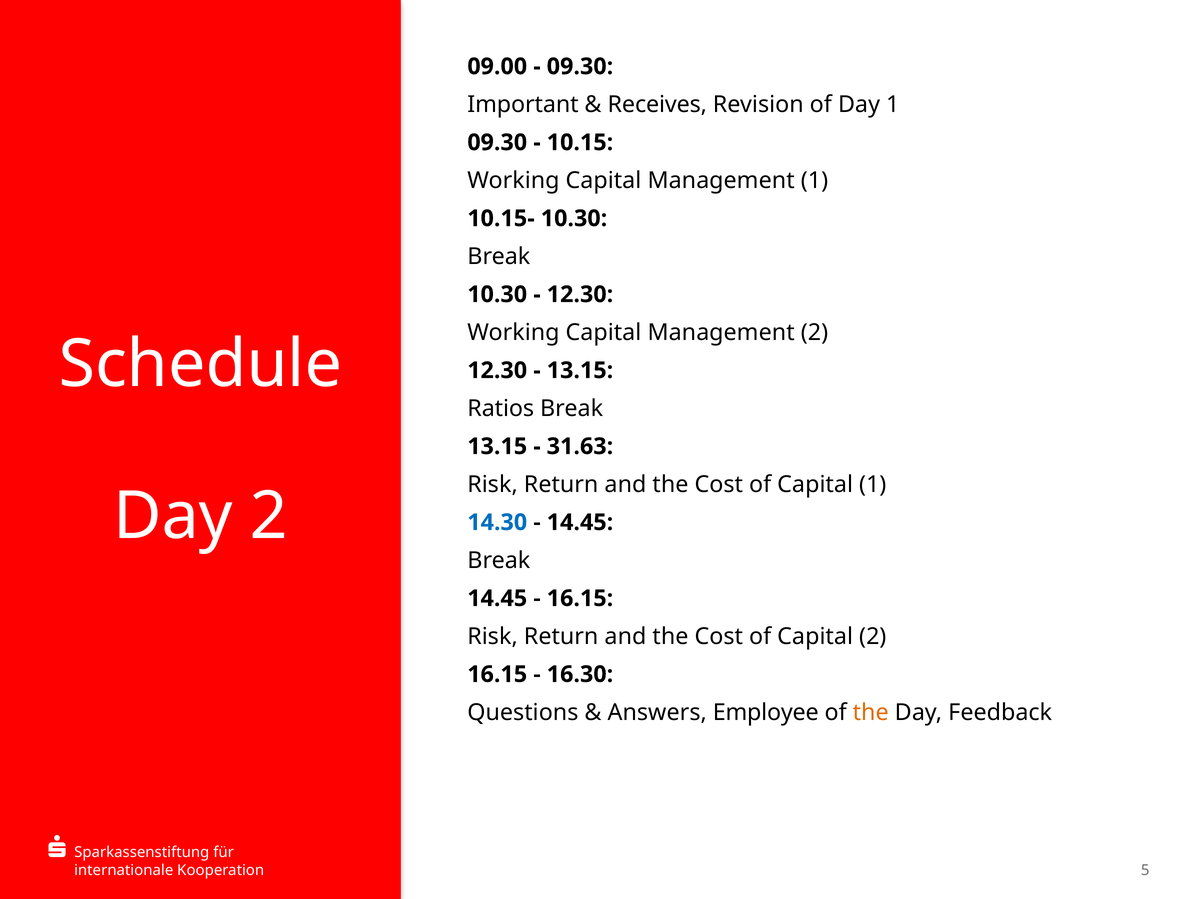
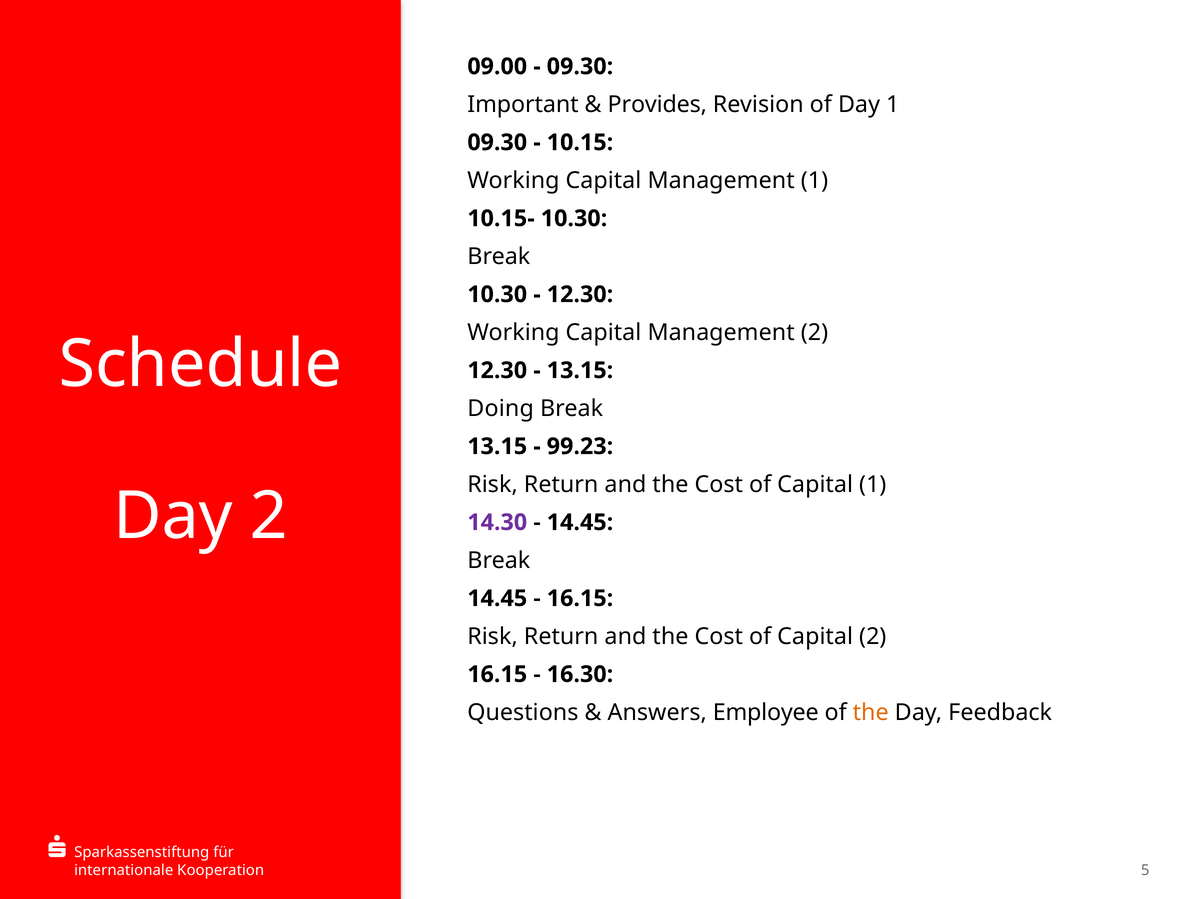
Receives: Receives -> Provides
Ratios: Ratios -> Doing
31.63: 31.63 -> 99.23
14.30 colour: blue -> purple
